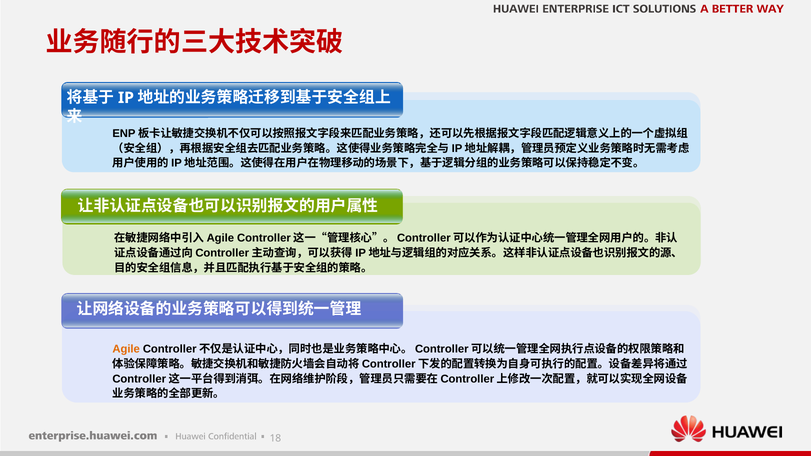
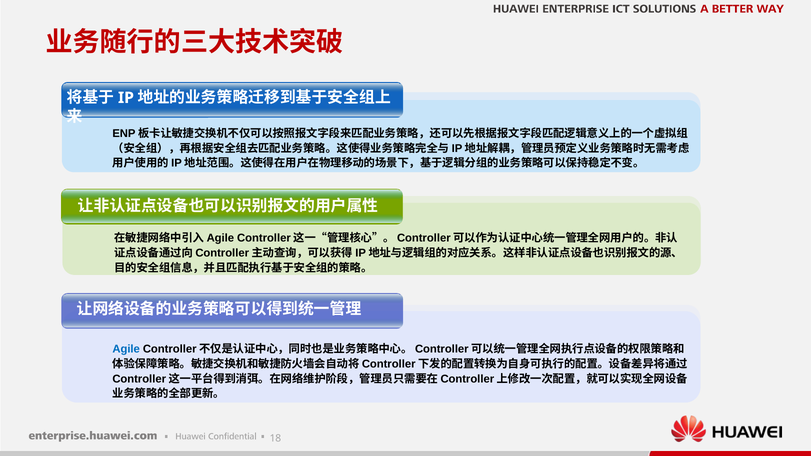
Agile colour: orange -> blue
